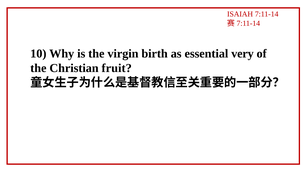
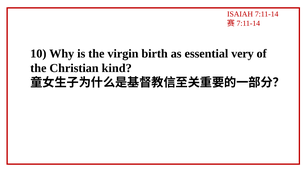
fruit: fruit -> kind
